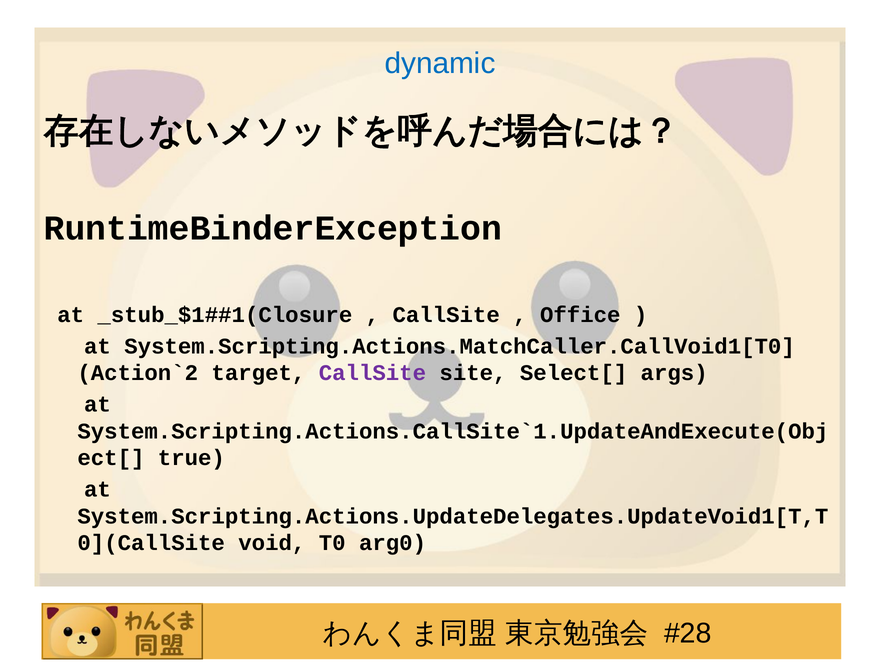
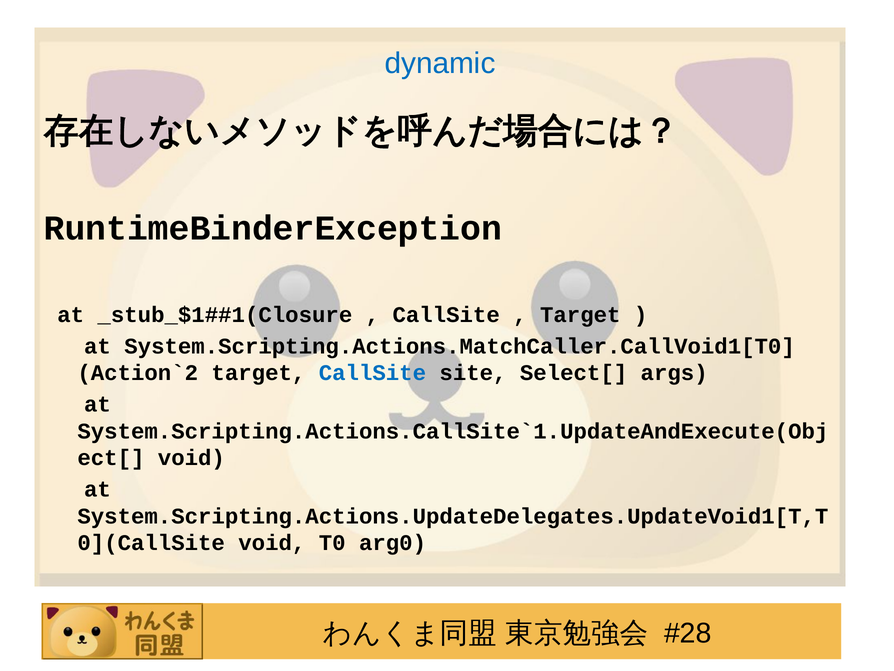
Office at (580, 315): Office -> Target
CallSite at (372, 373) colour: purple -> blue
true at (191, 458): true -> void
